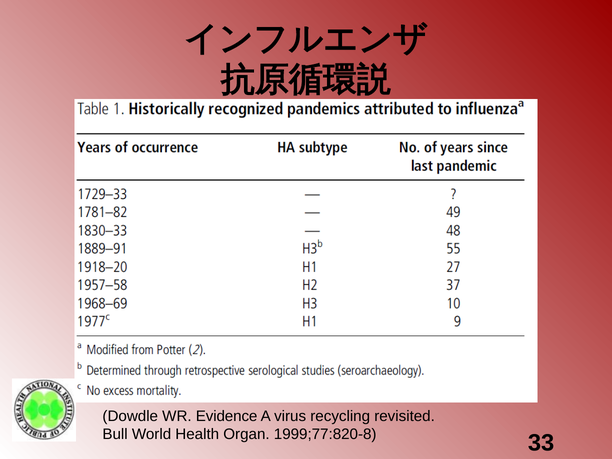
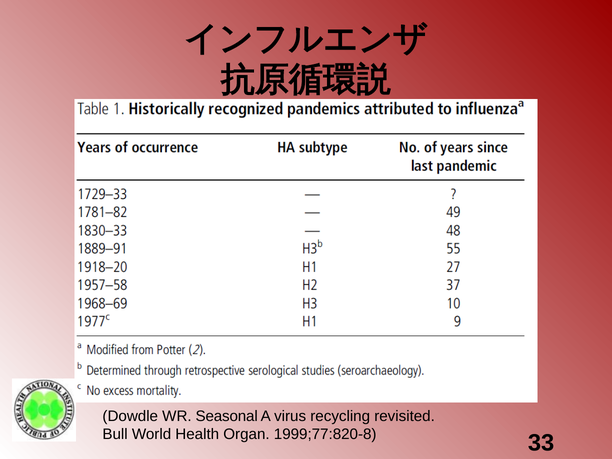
Evidence: Evidence -> Seasonal
